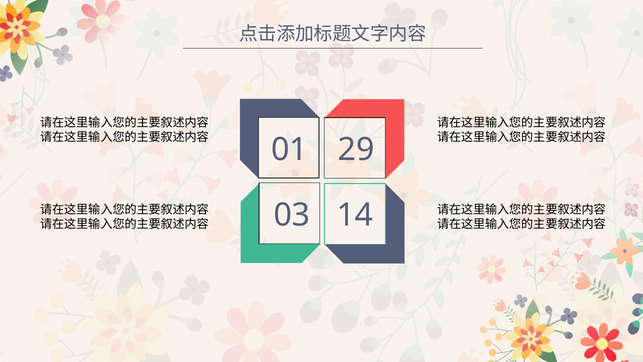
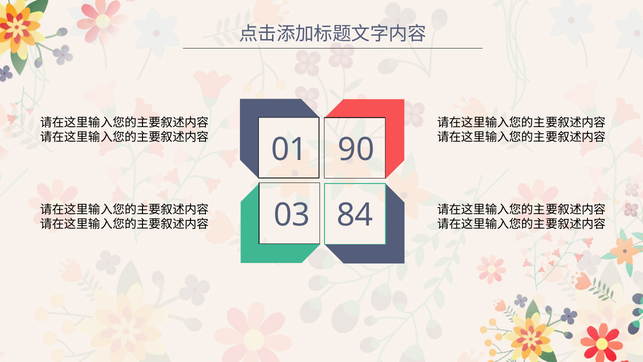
29: 29 -> 90
14: 14 -> 84
